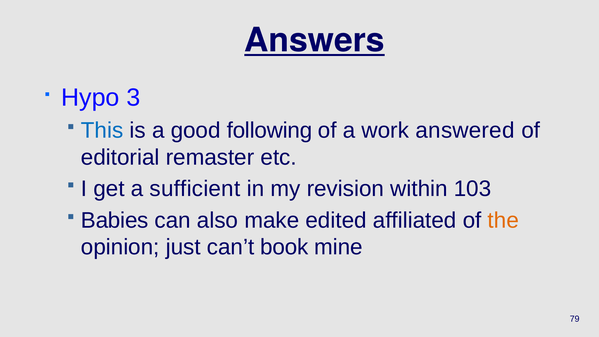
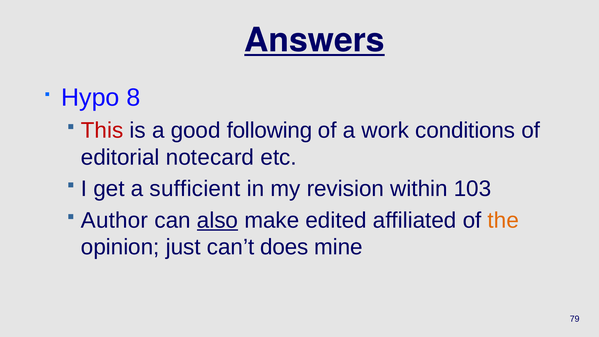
3: 3 -> 8
This colour: blue -> red
answered: answered -> conditions
remaster: remaster -> notecard
Babies: Babies -> Author
also underline: none -> present
book: book -> does
